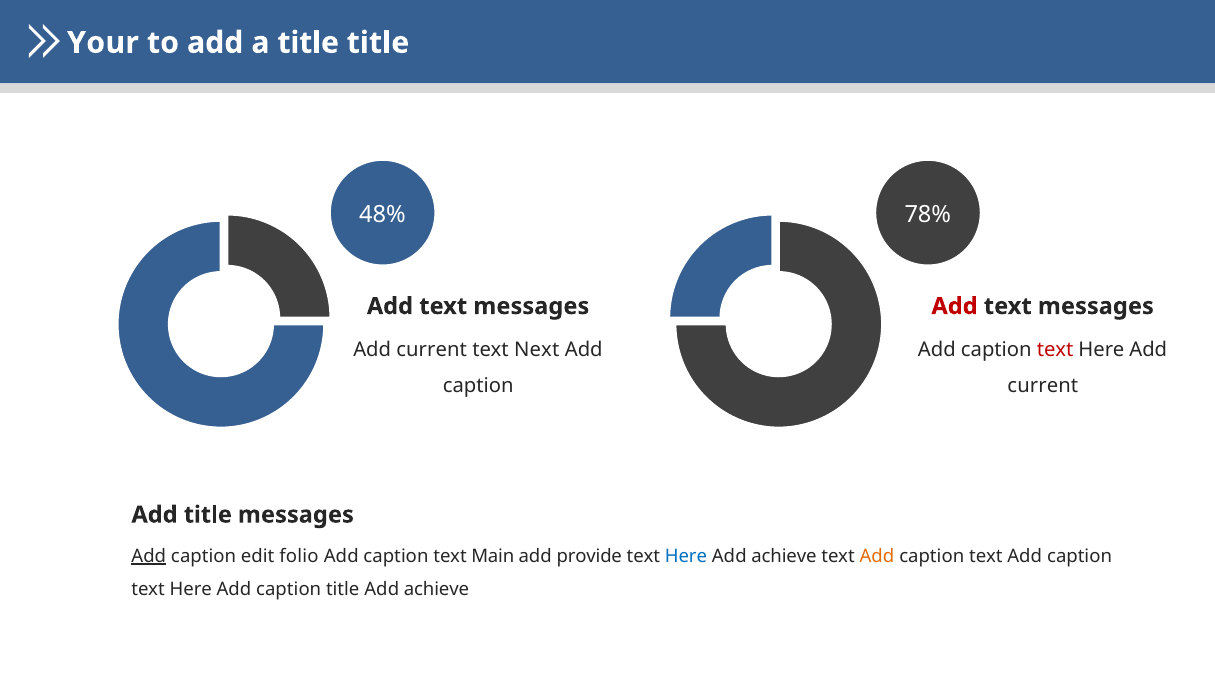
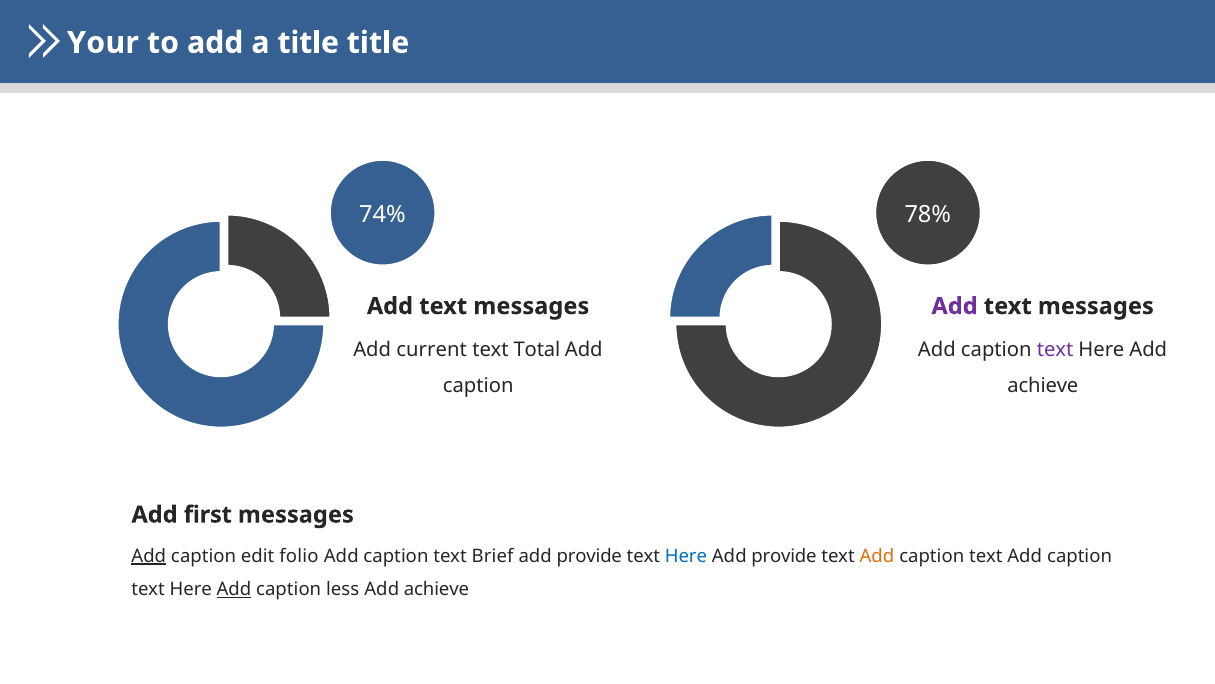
48%: 48% -> 74%
Add at (955, 306) colour: red -> purple
Next: Next -> Total
text at (1055, 349) colour: red -> purple
current at (1043, 386): current -> achieve
Add title: title -> first
Main: Main -> Brief
achieve at (784, 556): achieve -> provide
Add at (234, 589) underline: none -> present
caption title: title -> less
